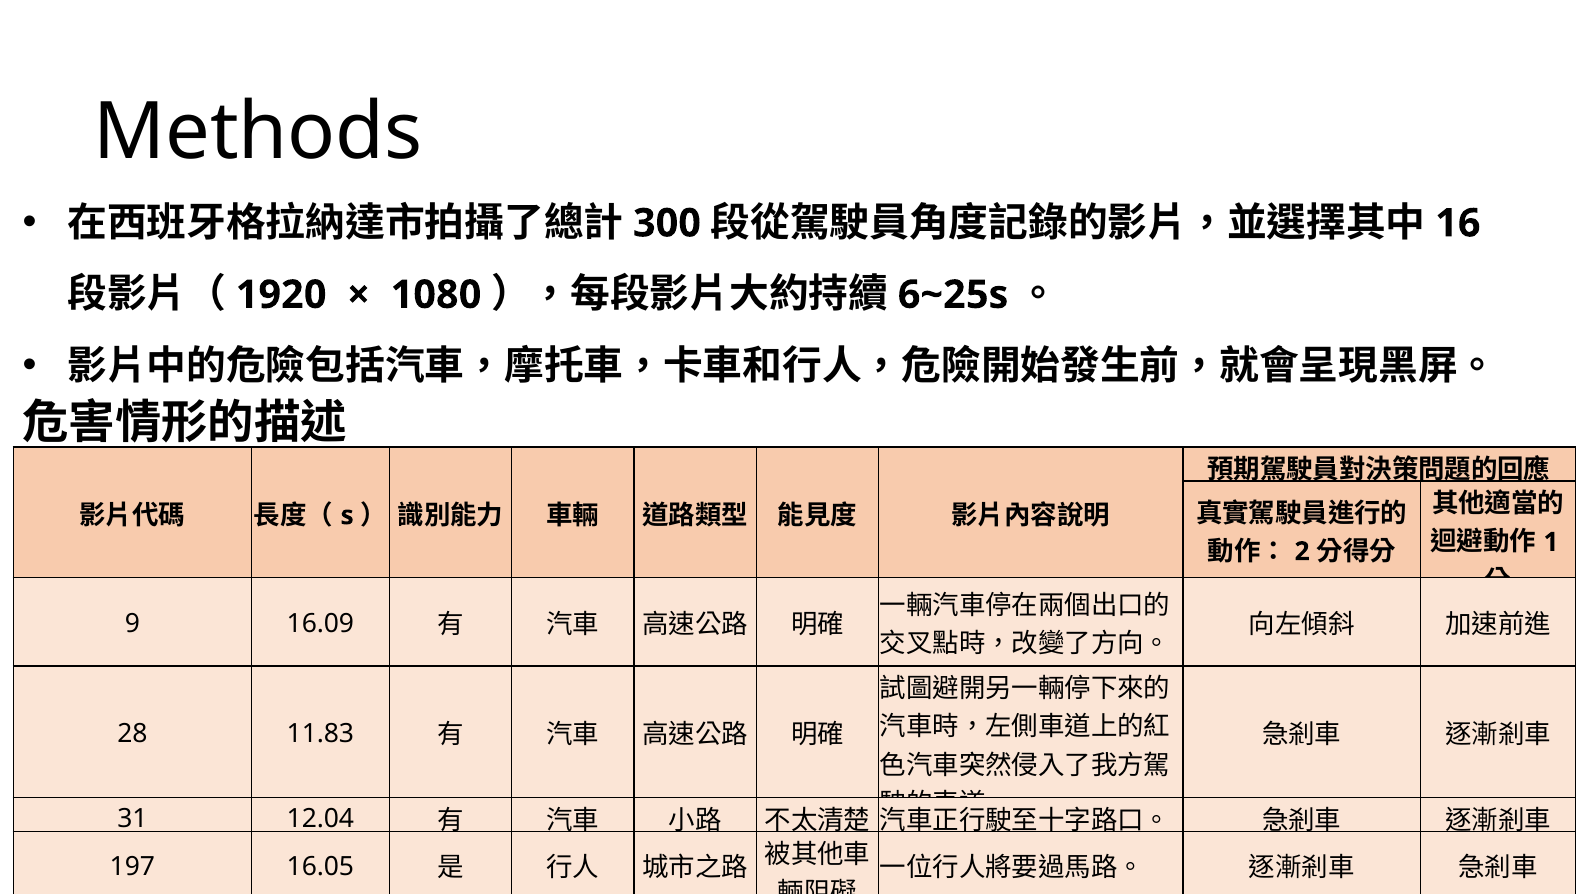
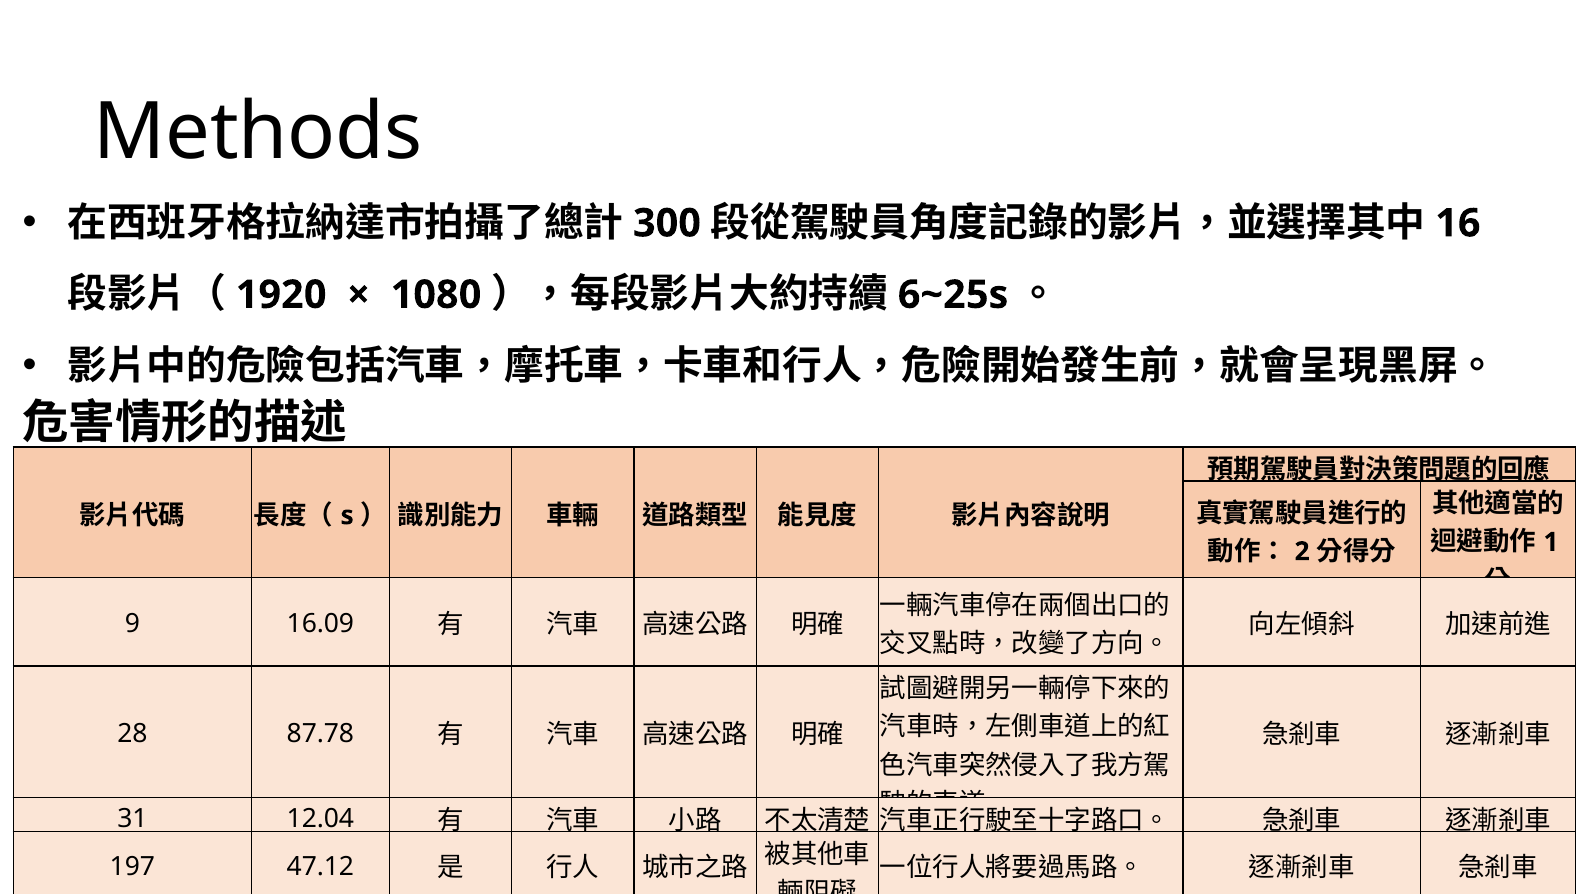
11.83: 11.83 -> 87.78
16.05: 16.05 -> 47.12
